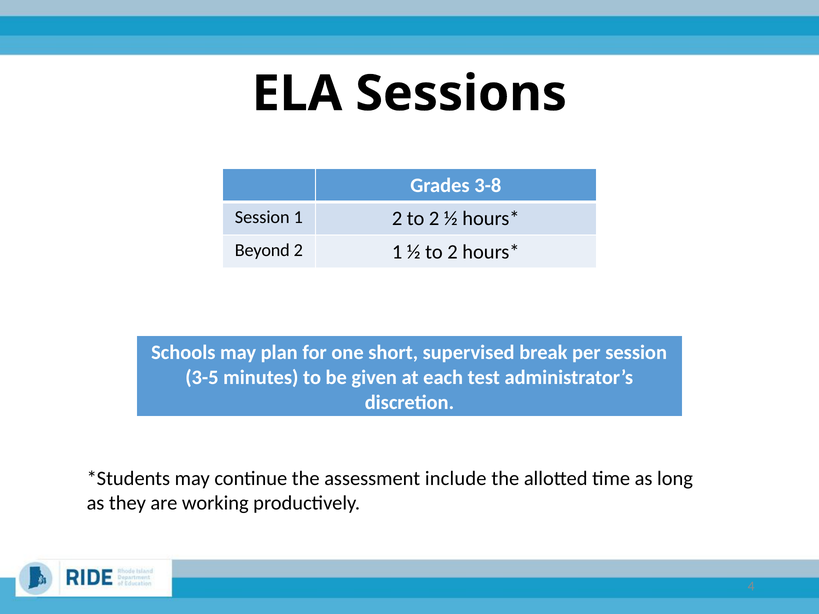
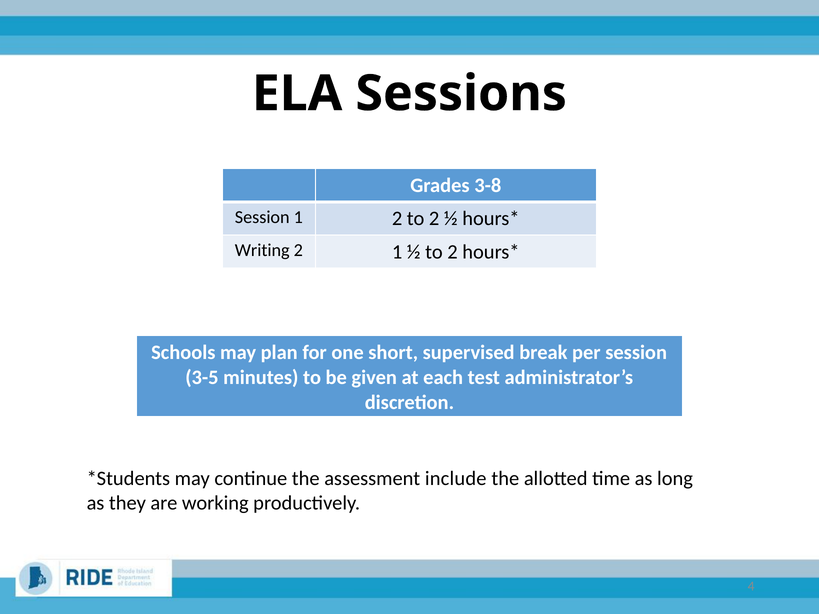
Beyond: Beyond -> Writing
